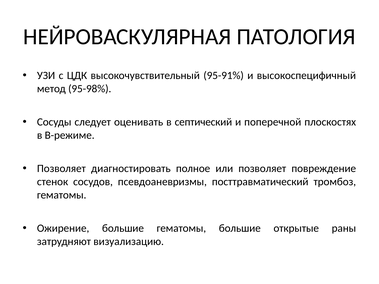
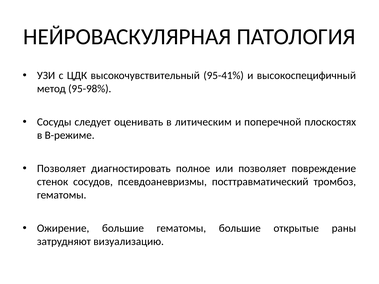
95-91%: 95-91% -> 95-41%
септический: септический -> литическим
